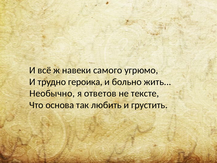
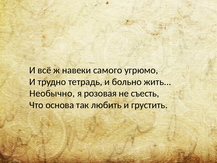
героика: героика -> тетрадь
ответов: ответов -> розовая
тексте: тексте -> съесть
